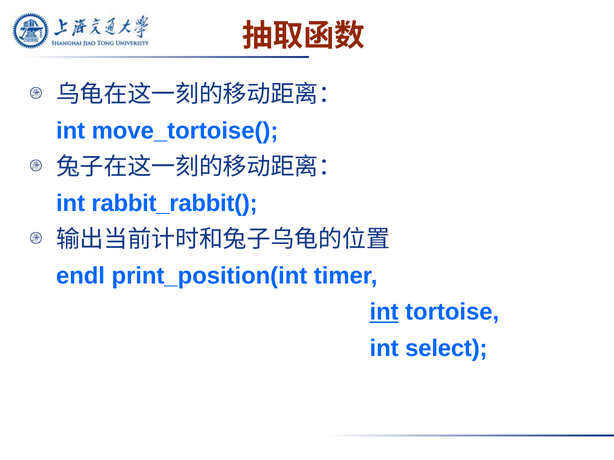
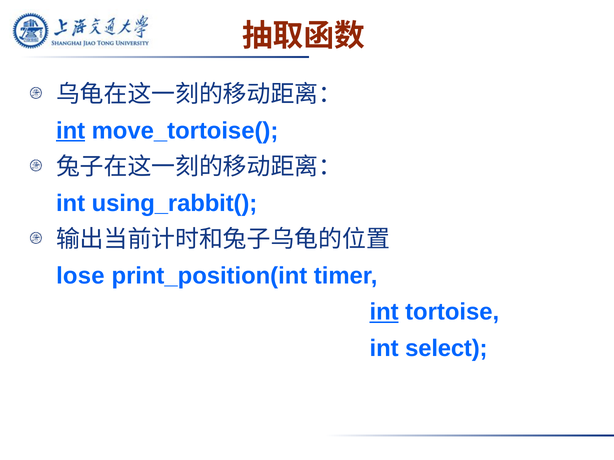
int at (71, 131) underline: none -> present
rabbit_rabbit(: rabbit_rabbit( -> using_rabbit(
endl: endl -> lose
